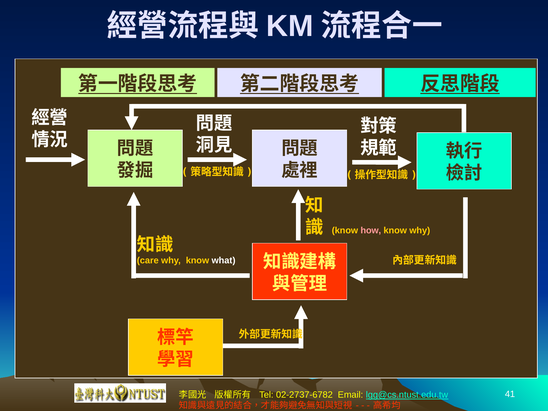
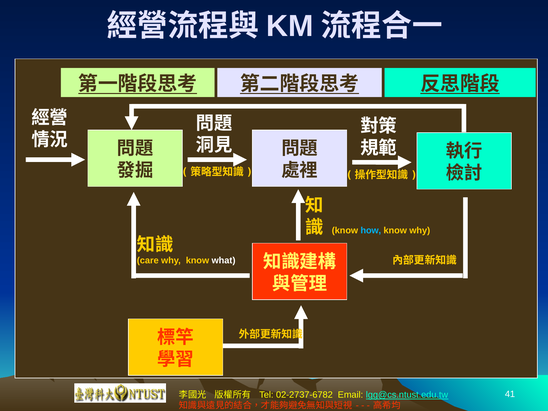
how colour: pink -> light blue
